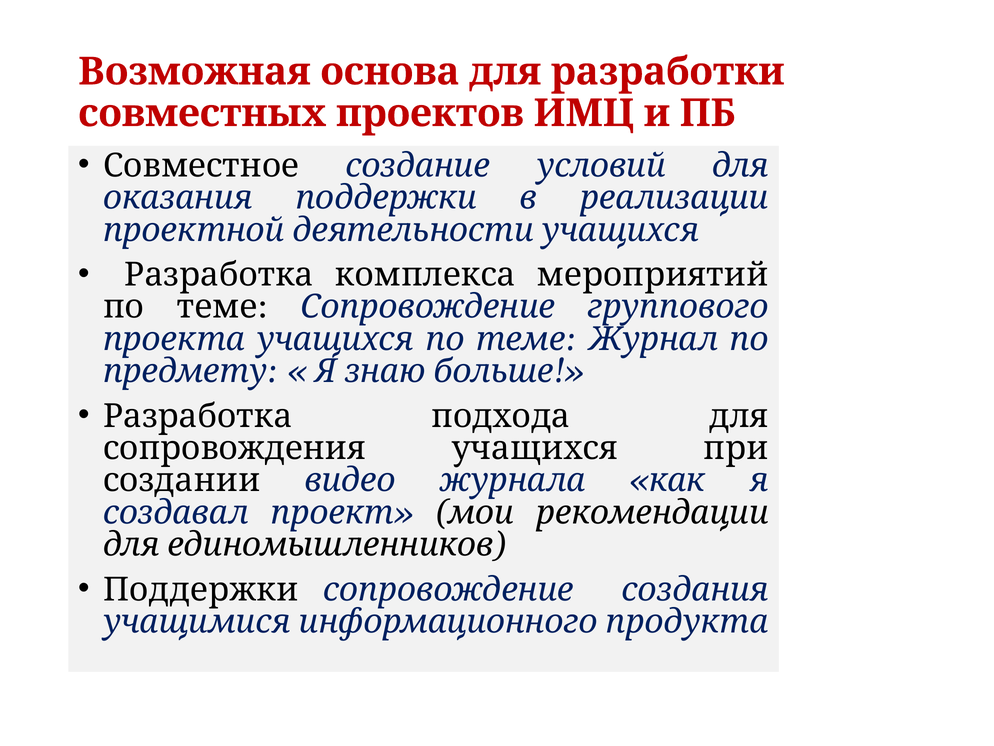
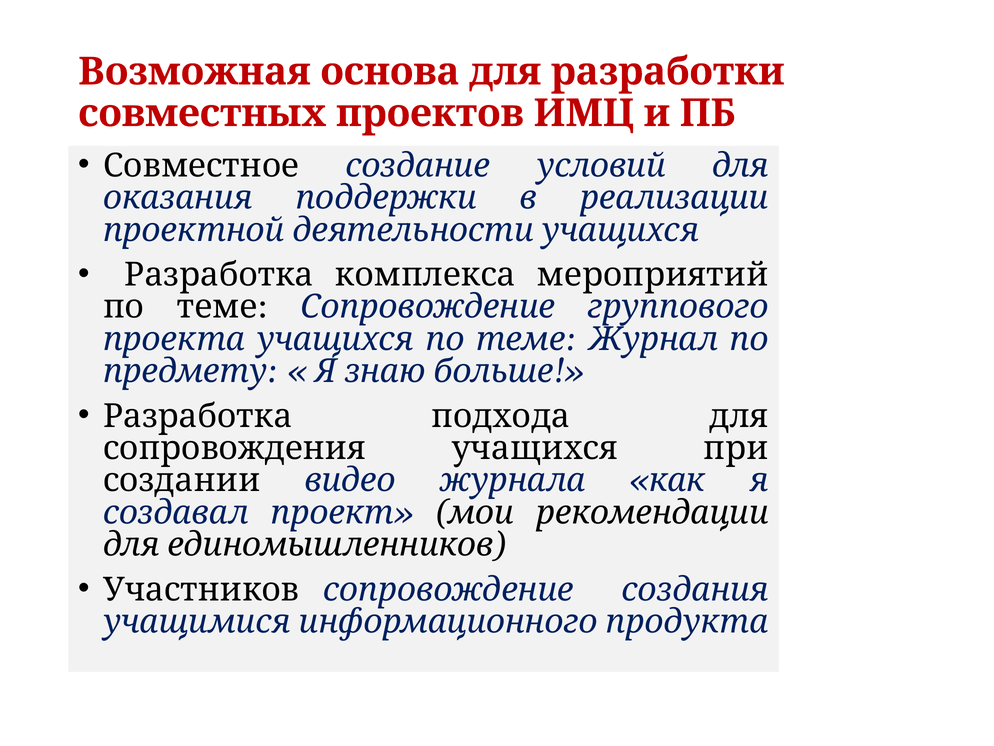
Поддержки at (201, 589): Поддержки -> Участников
